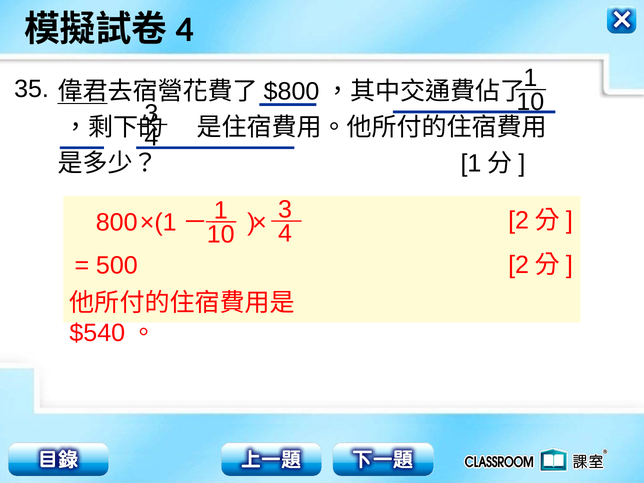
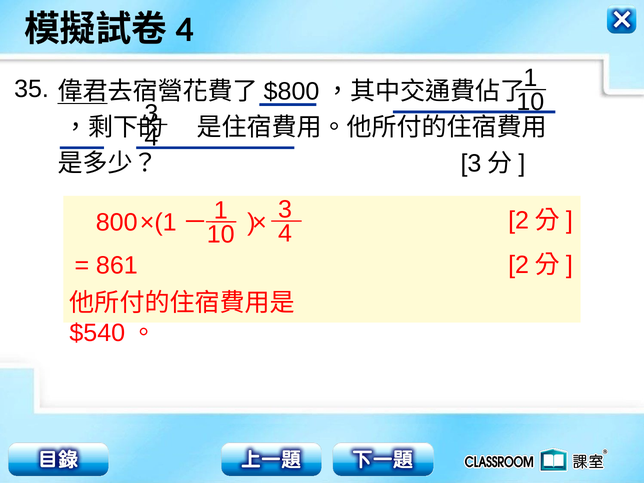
1 at (471, 164): 1 -> 3
500: 500 -> 861
